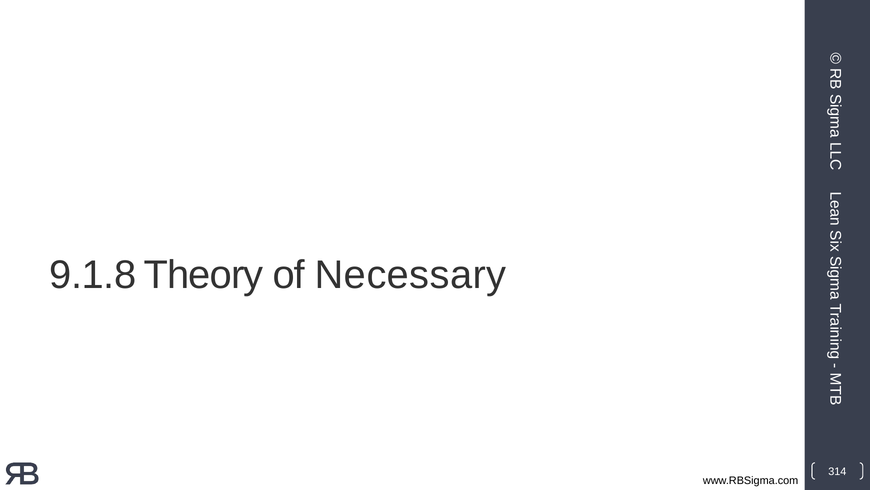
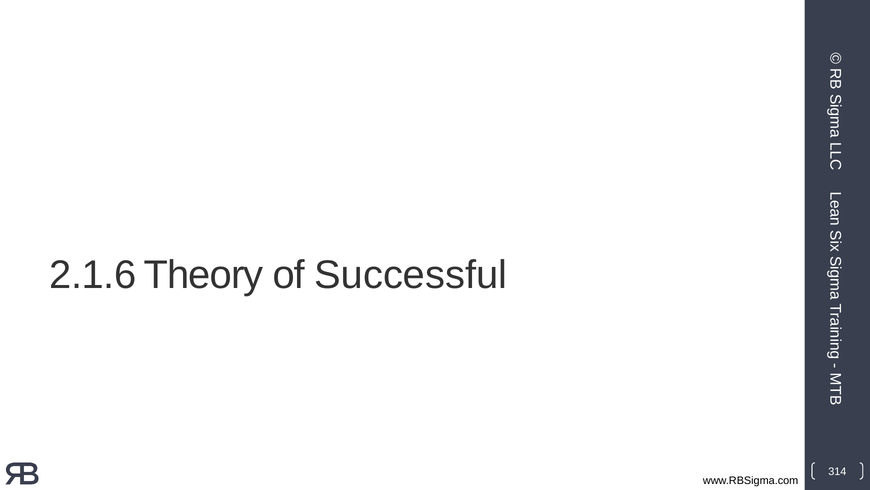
9.1.8: 9.1.8 -> 2.1.6
Necessary: Necessary -> Successful
